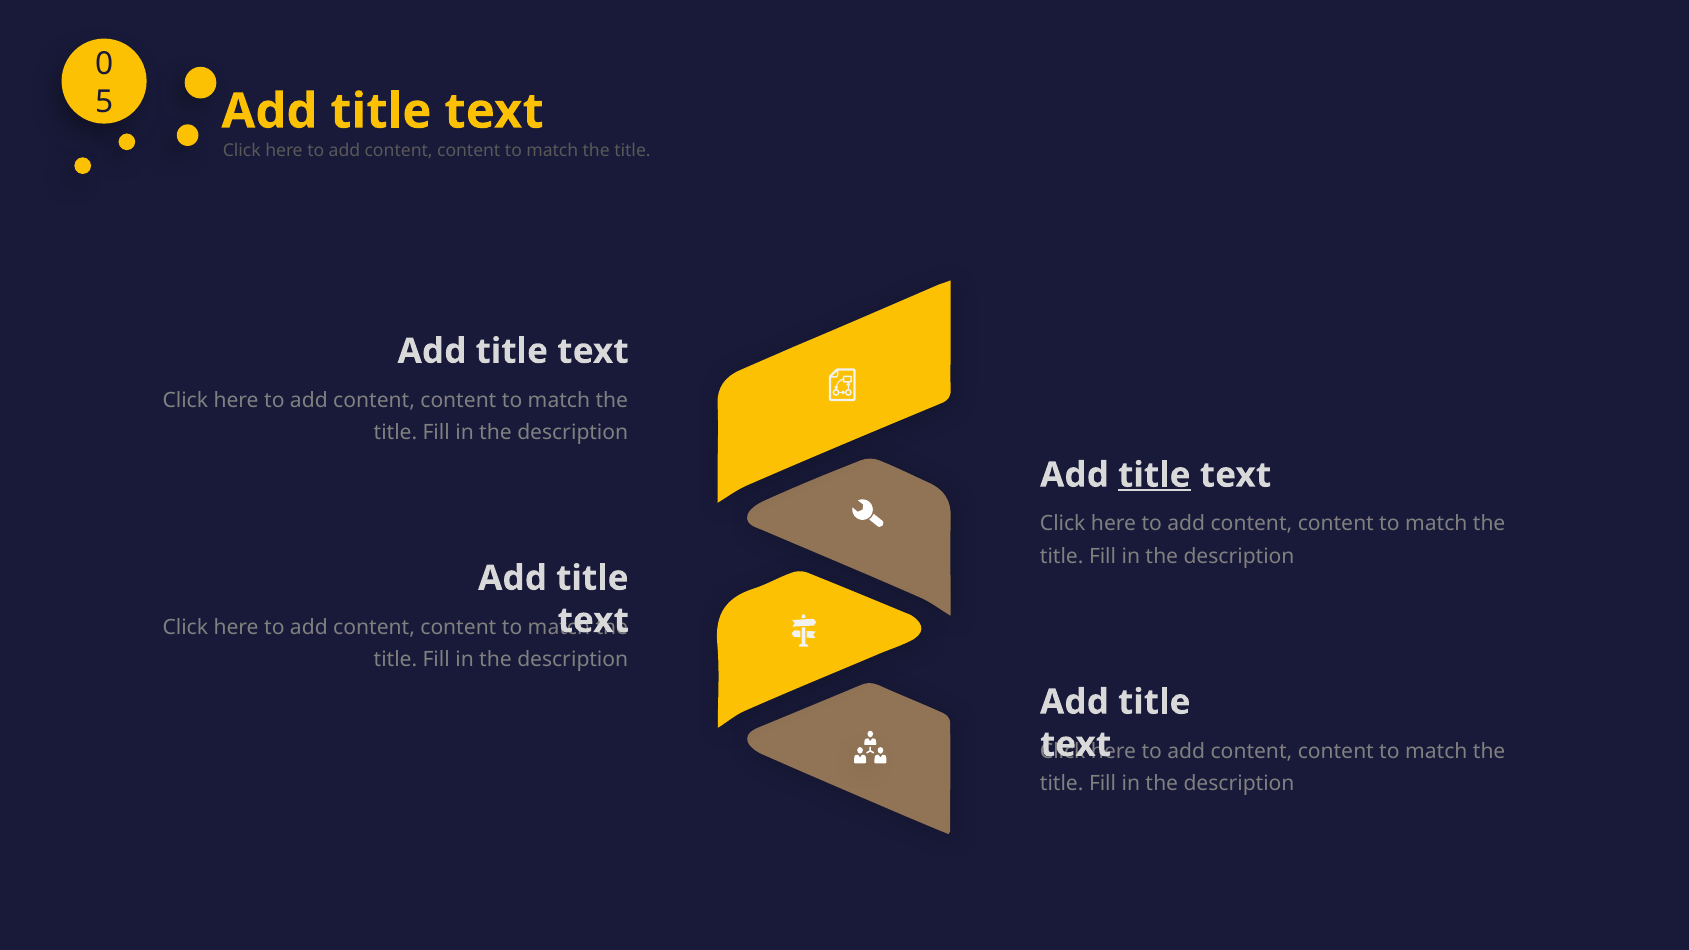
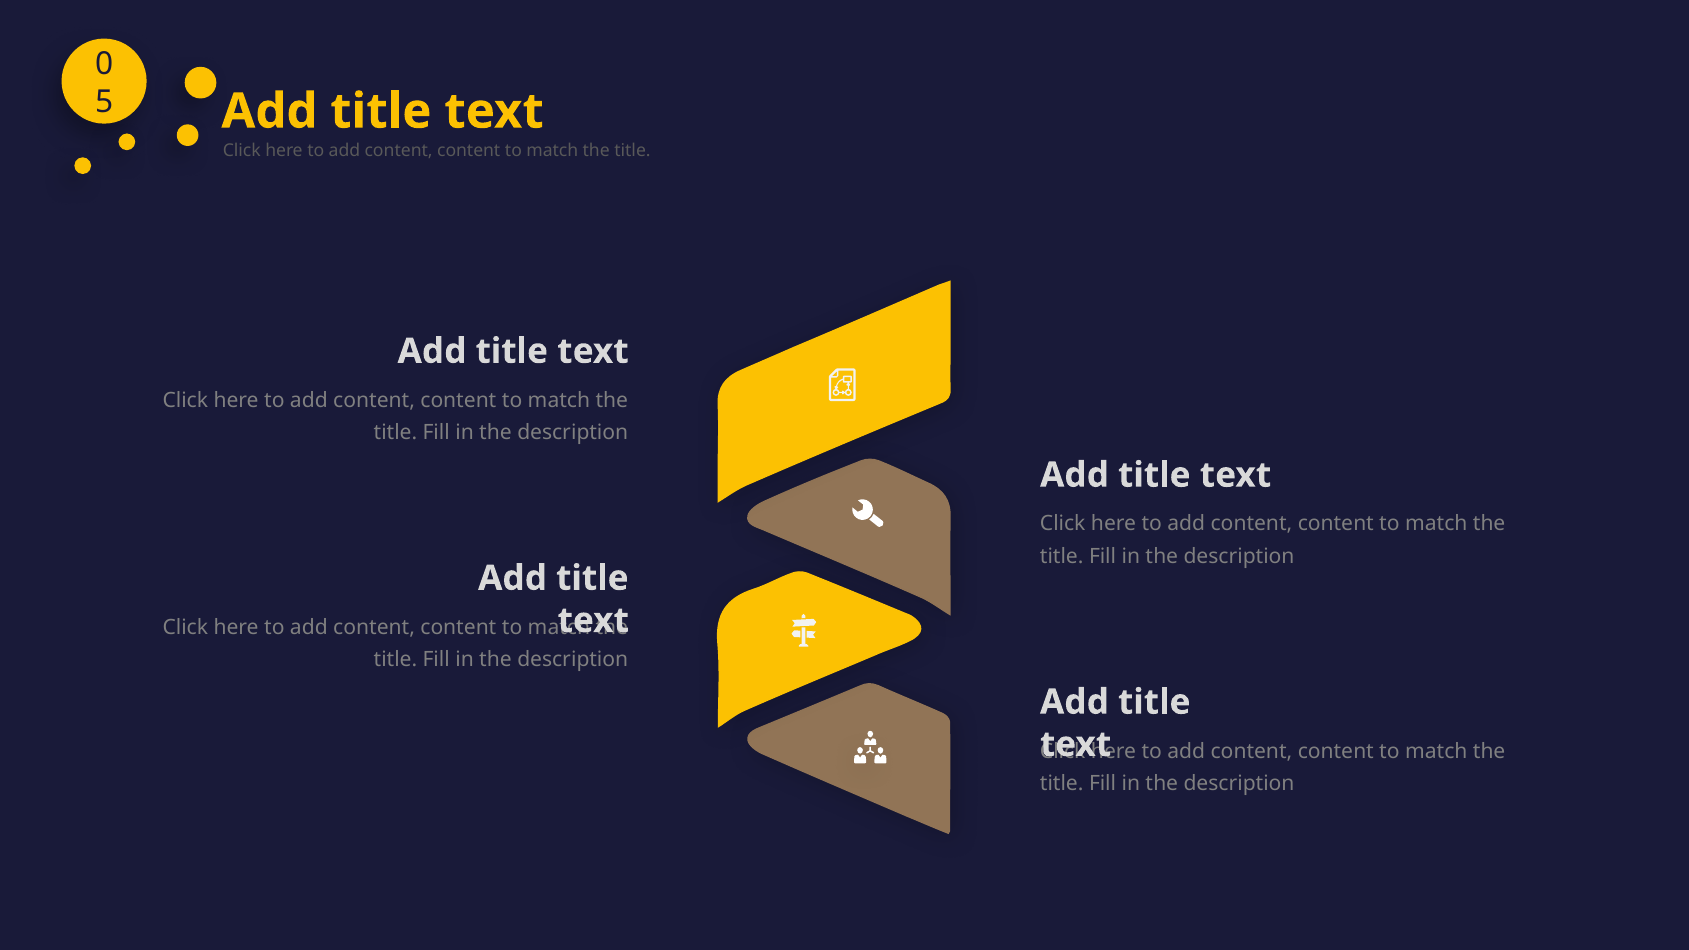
title at (1154, 475) underline: present -> none
